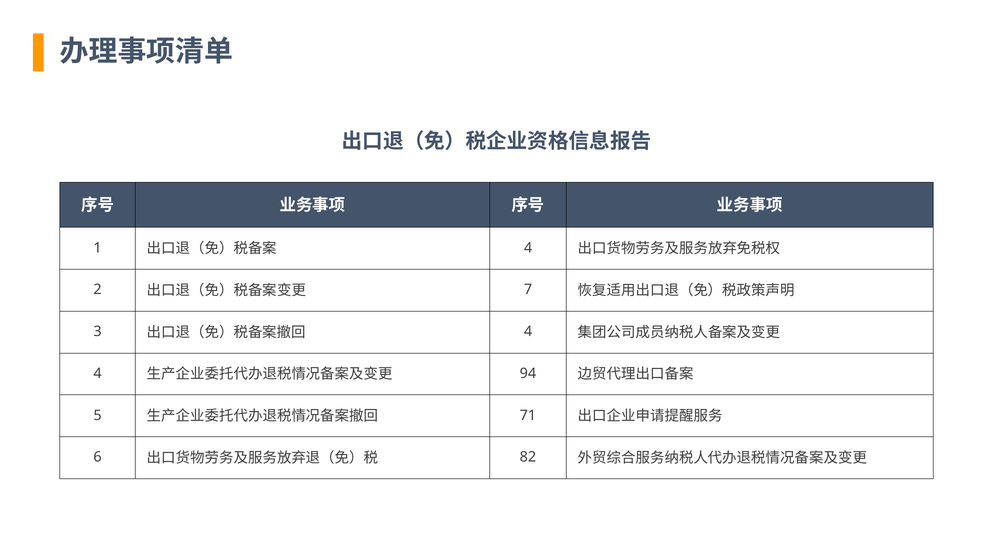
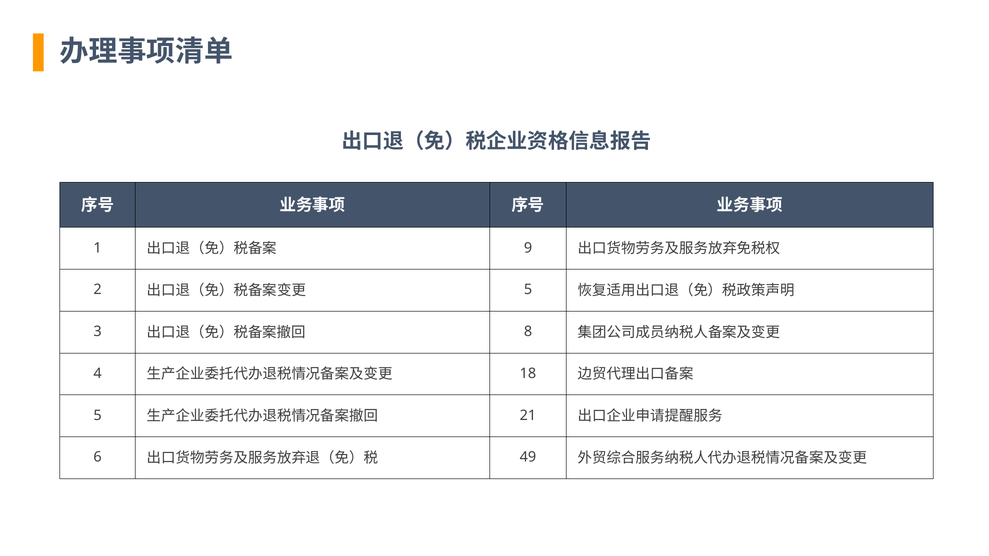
4 at (528, 248): 4 -> 9
7 at (528, 290): 7 -> 5
4 at (528, 332): 4 -> 8
94: 94 -> 18
71: 71 -> 21
82: 82 -> 49
